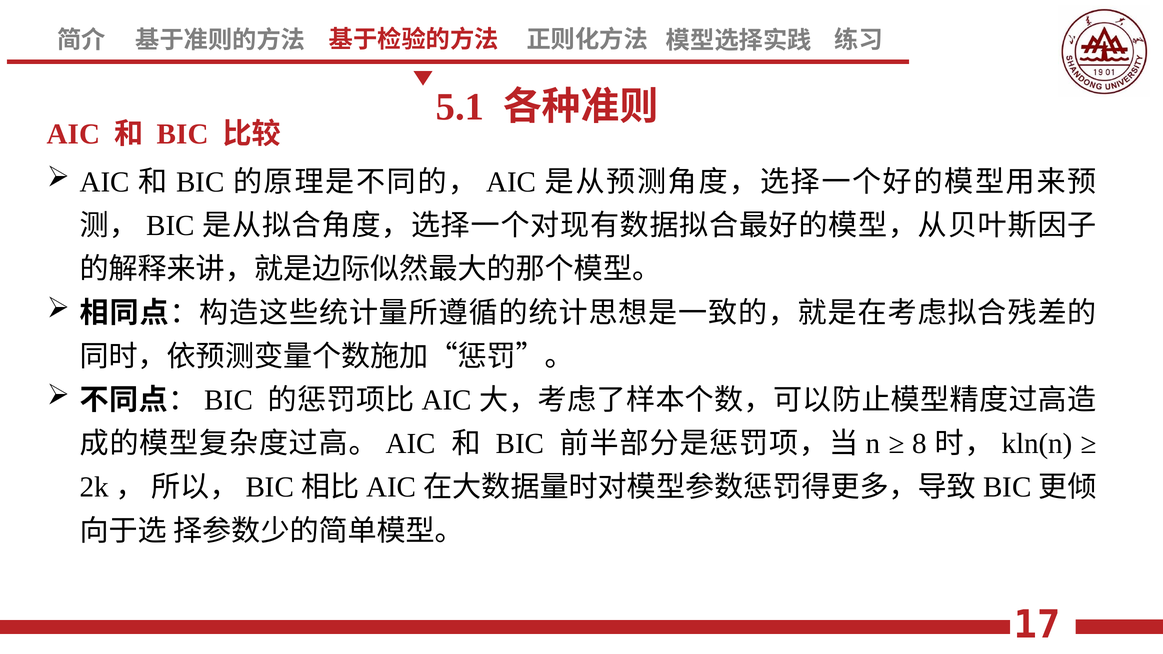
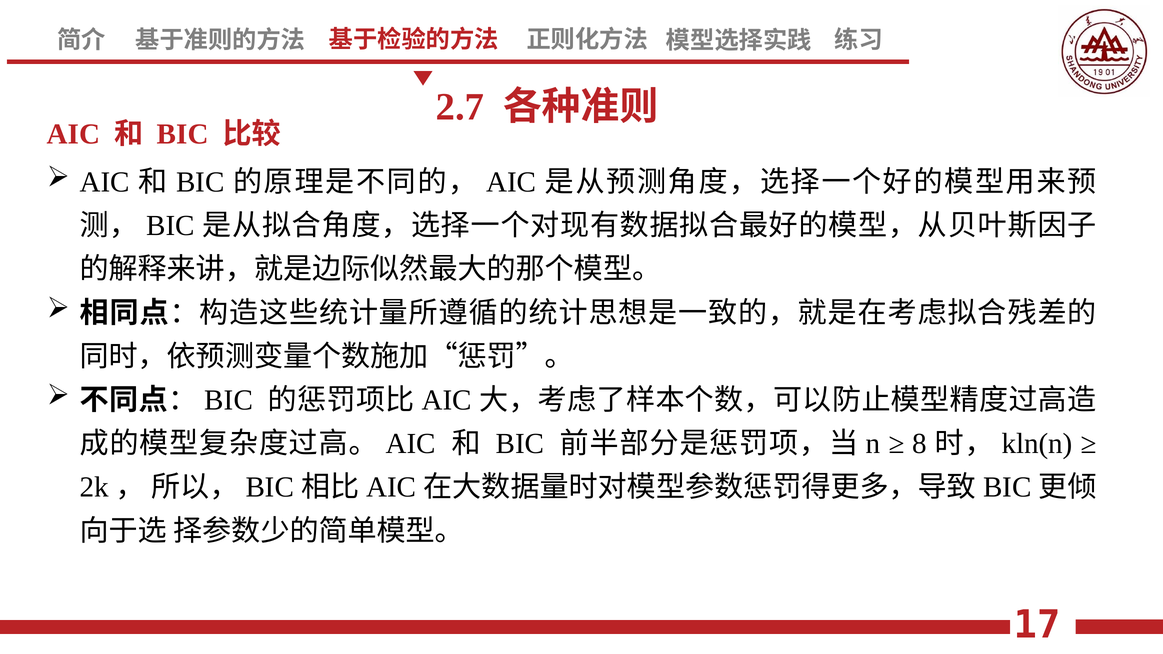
5.1: 5.1 -> 2.7
